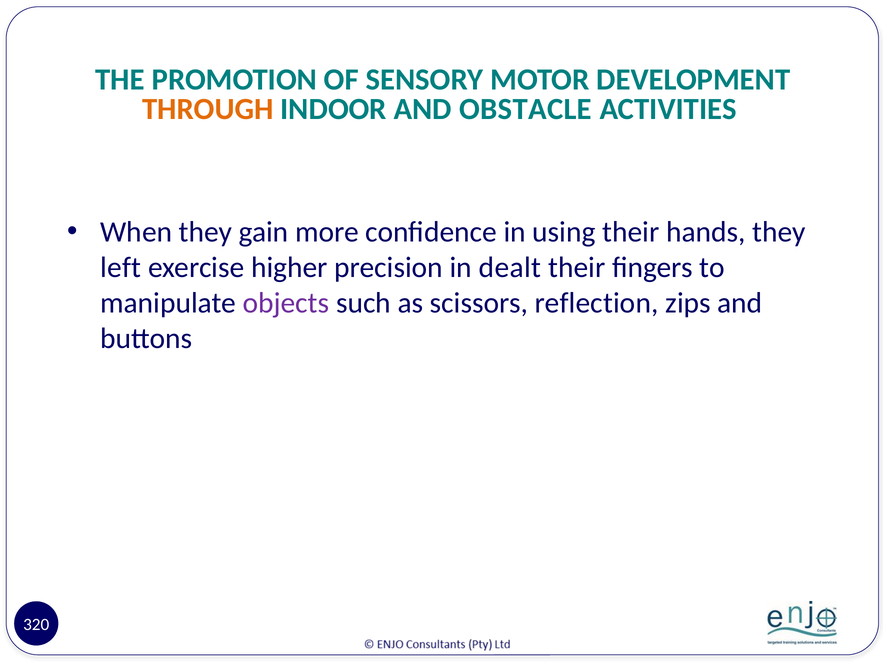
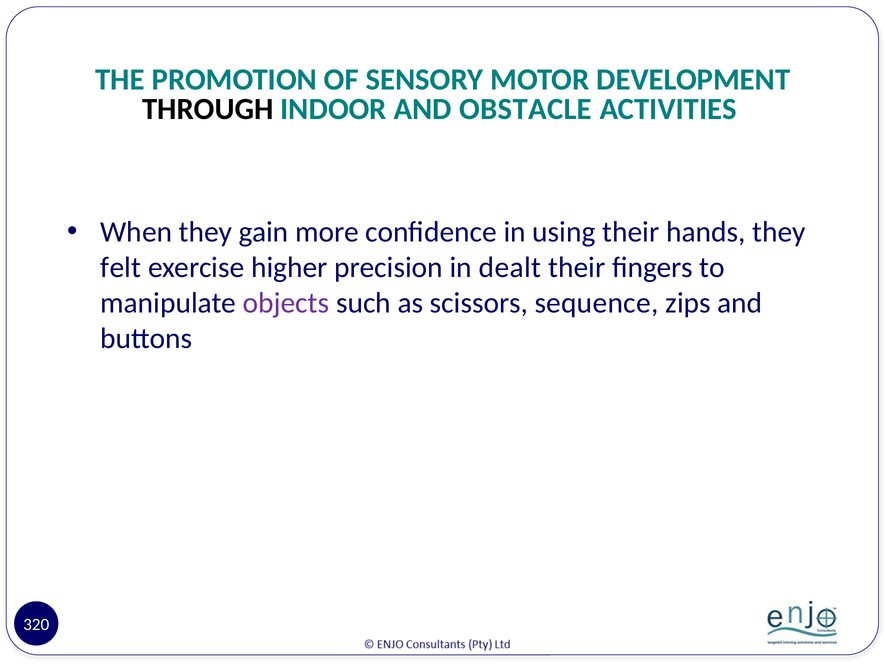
THROUGH colour: orange -> black
left: left -> felt
reflection: reflection -> sequence
